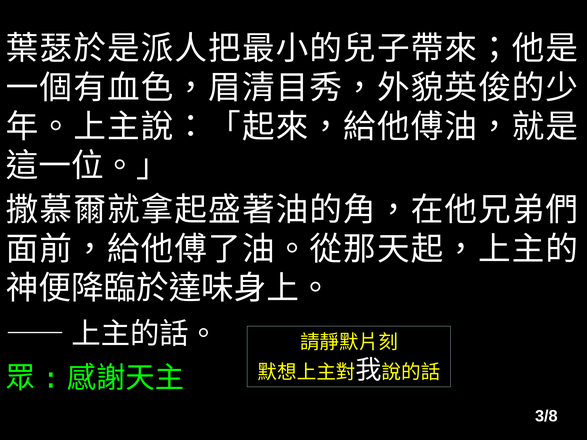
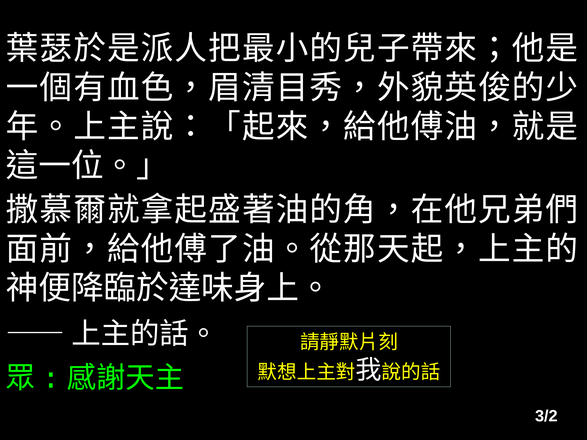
3/8: 3/8 -> 3/2
